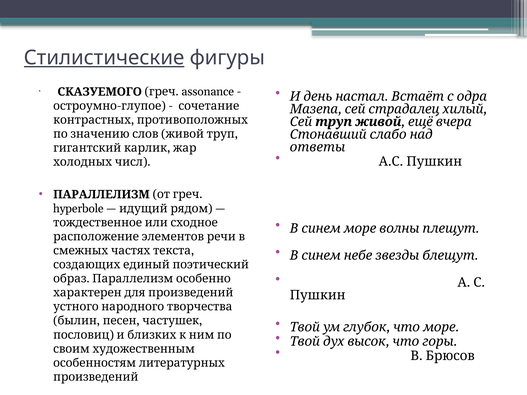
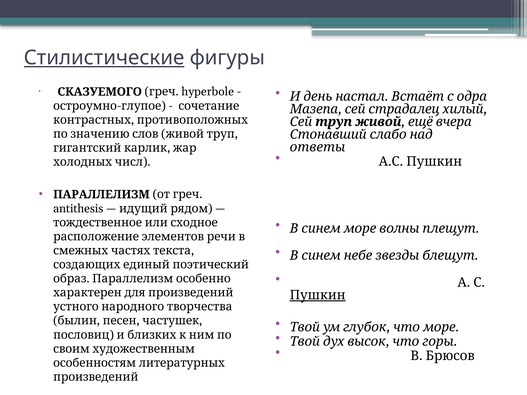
assonance: assonance -> hyperbole
hyperbole: hyperbole -> antithesis
Пушкин at (318, 295) underline: none -> present
